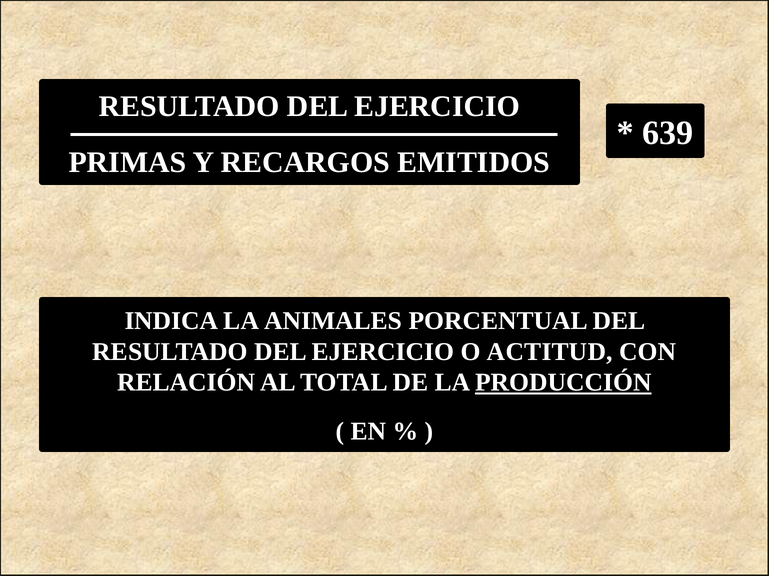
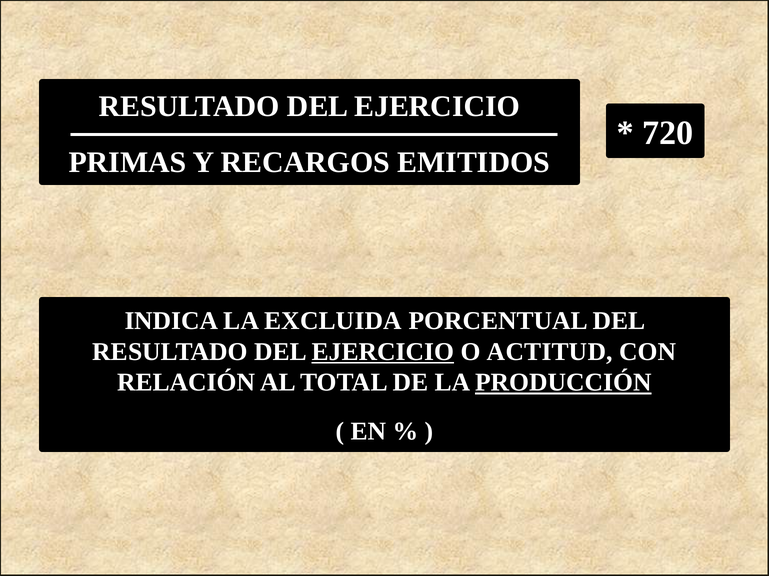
639: 639 -> 720
ANIMALES: ANIMALES -> EXCLUIDA
EJERCICIO at (383, 352) underline: none -> present
